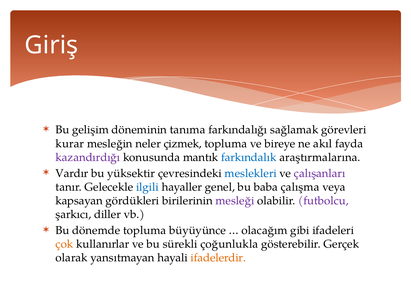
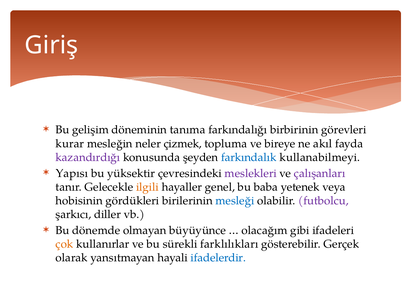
sağlamak: sağlamak -> birbirinin
mantık: mantık -> şeyden
araştırmalarına: araştırmalarına -> kullanabilmeyi
Vardır: Vardır -> Yapısı
meslekleri colour: blue -> purple
ilgili colour: blue -> orange
çalışma: çalışma -> yetenek
kapsayan: kapsayan -> hobisinin
mesleği colour: purple -> blue
dönemde topluma: topluma -> olmayan
çoğunlukla: çoğunlukla -> farklılıkları
ifadelerdir colour: orange -> blue
